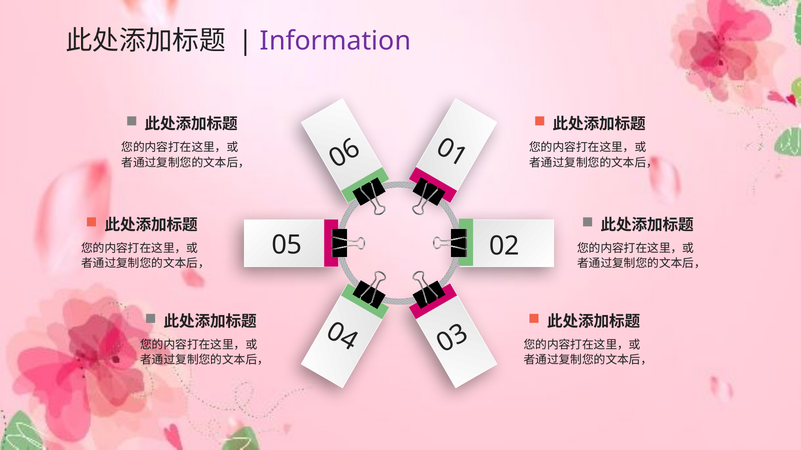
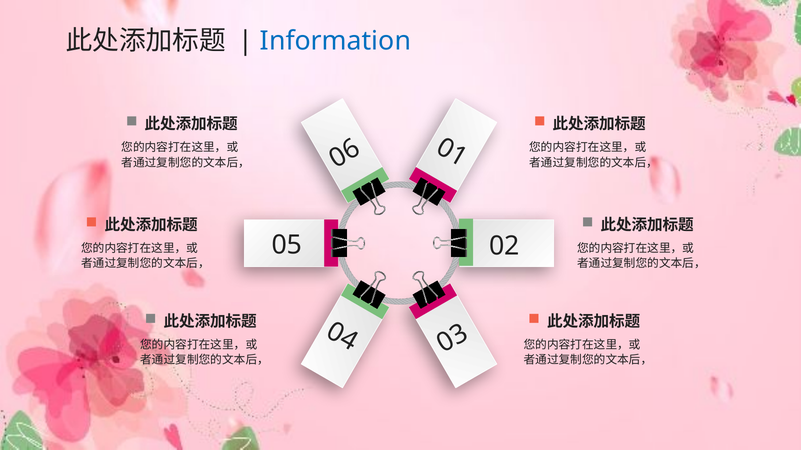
Information colour: purple -> blue
